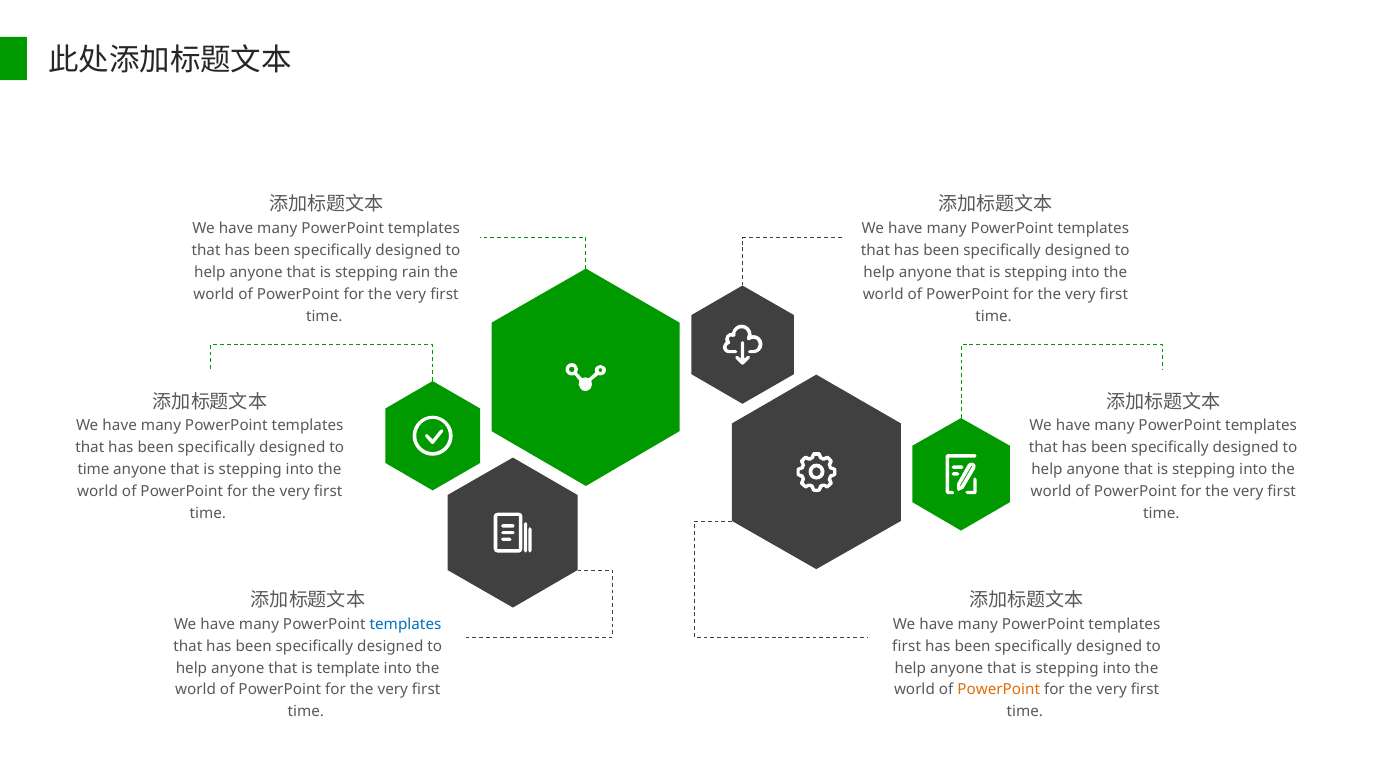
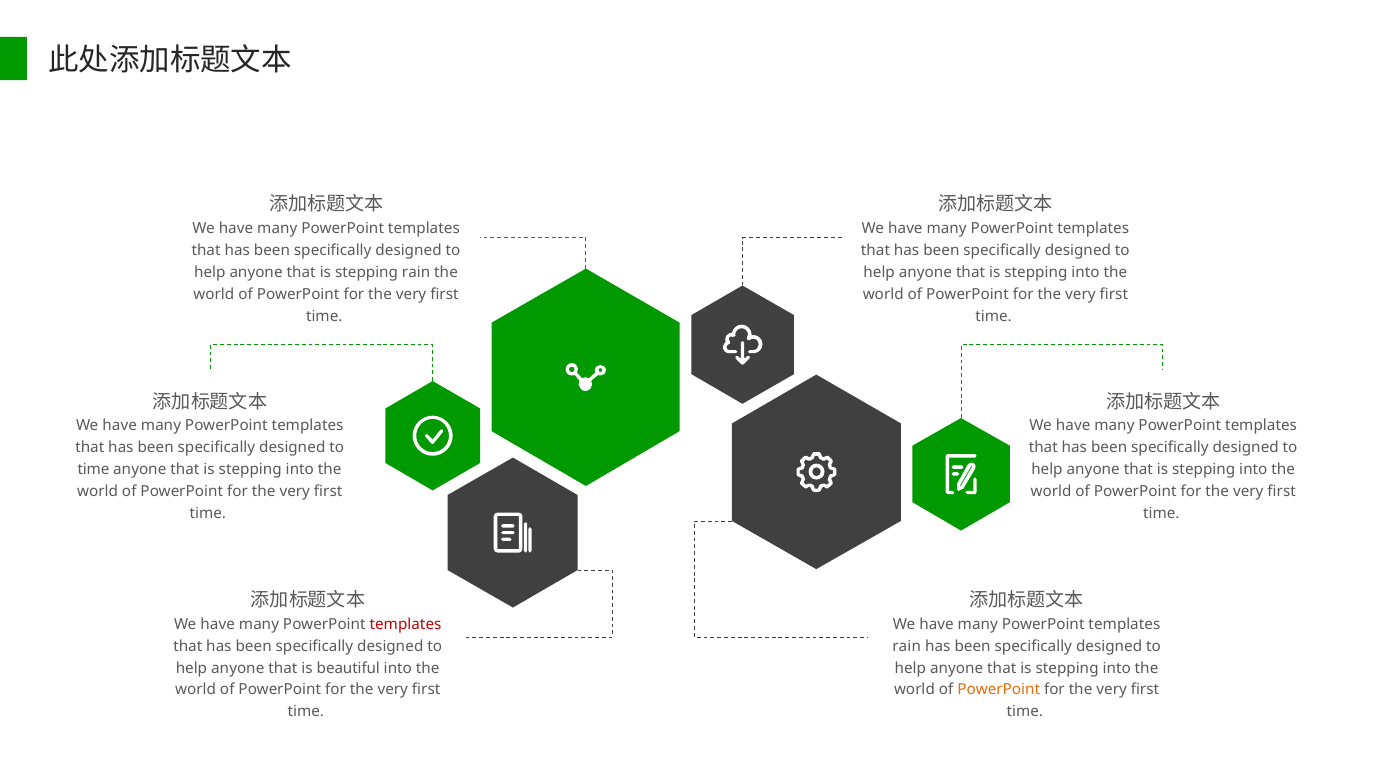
templates at (406, 624) colour: blue -> red
first at (907, 646): first -> rain
template: template -> beautiful
